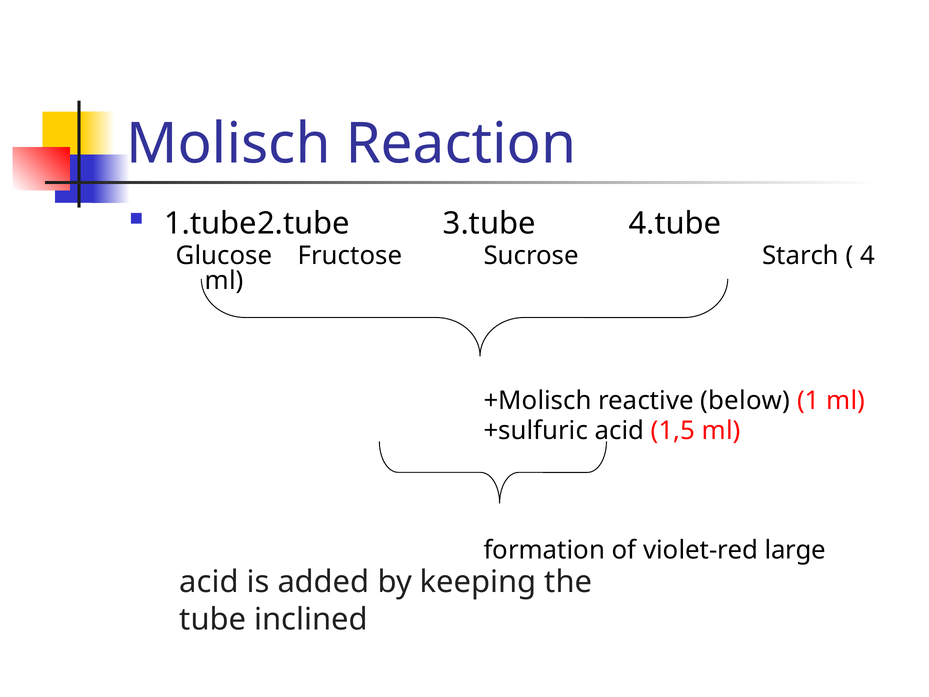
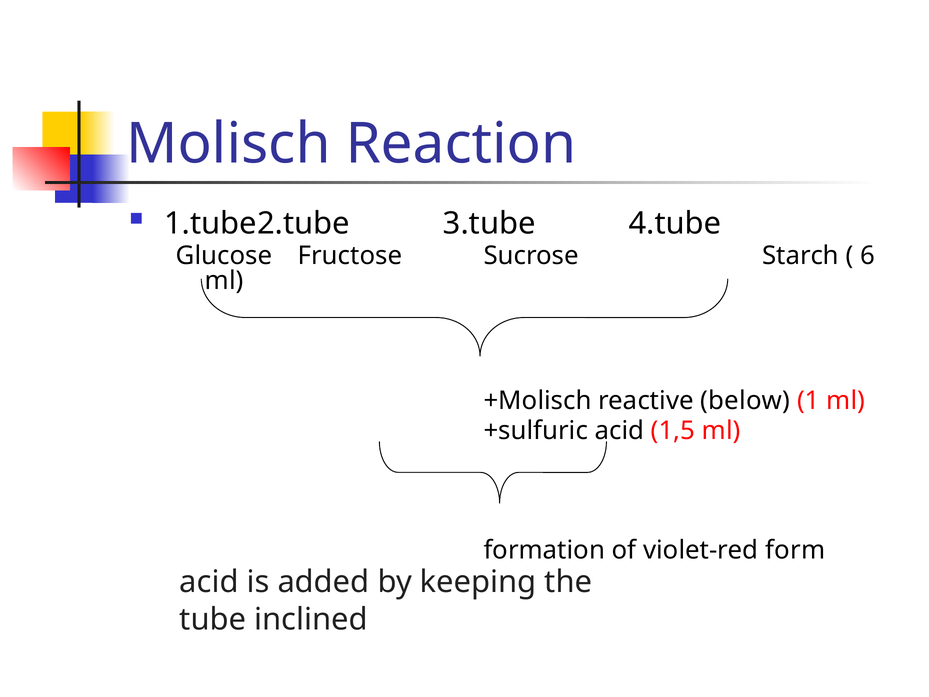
4: 4 -> 6
large: large -> form
